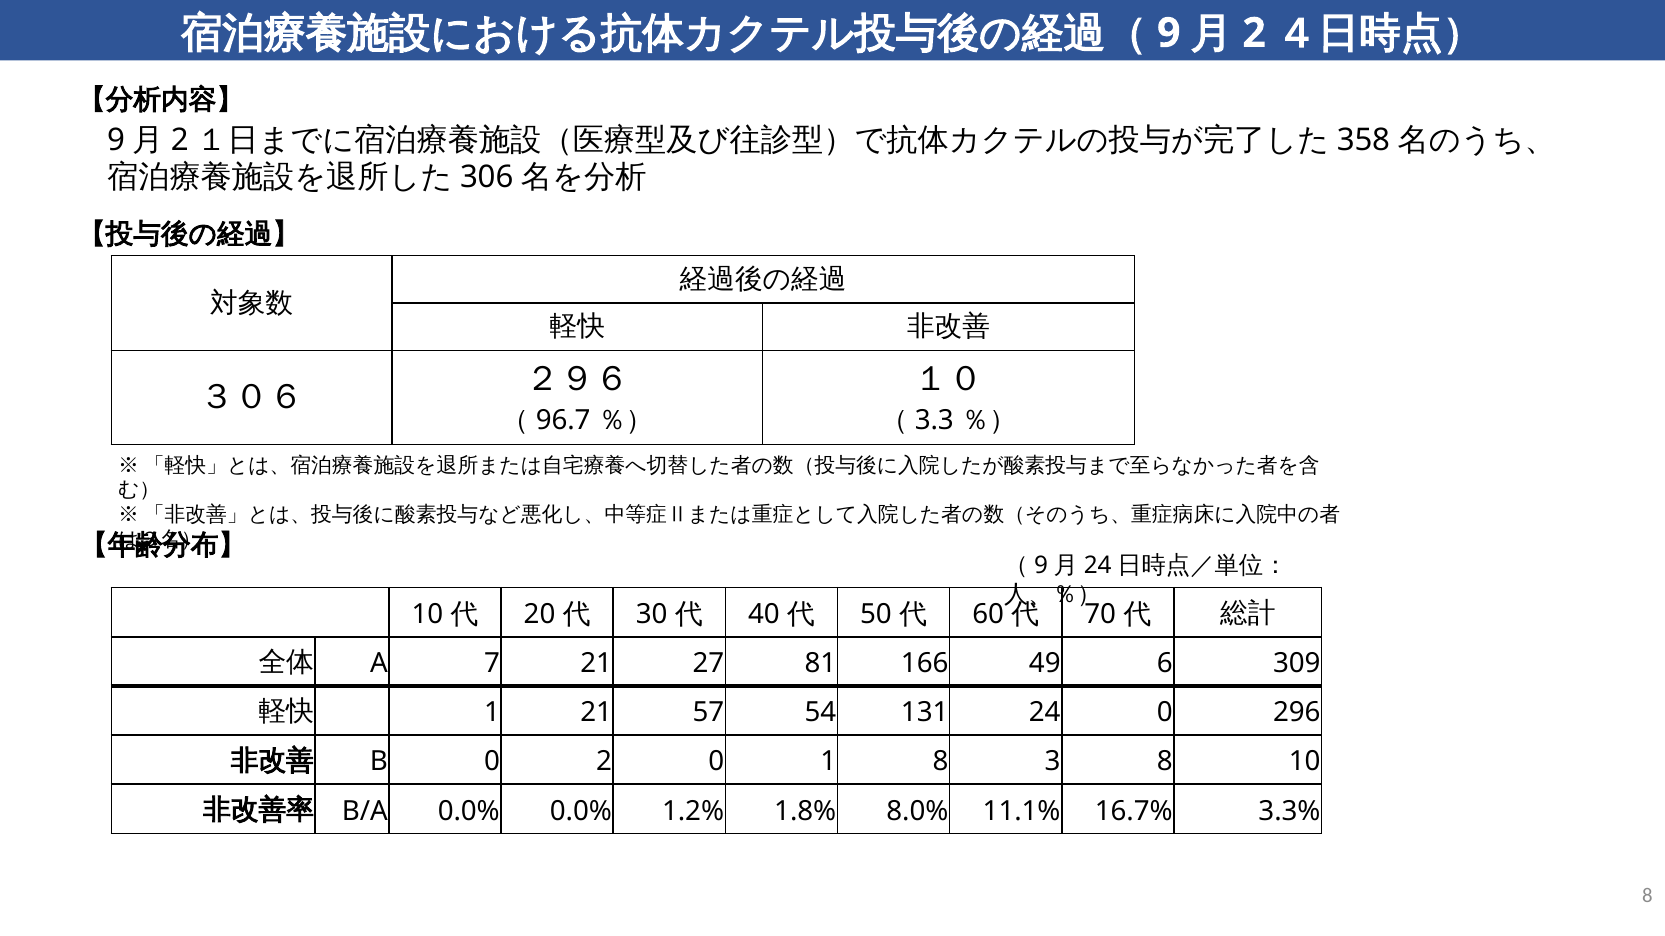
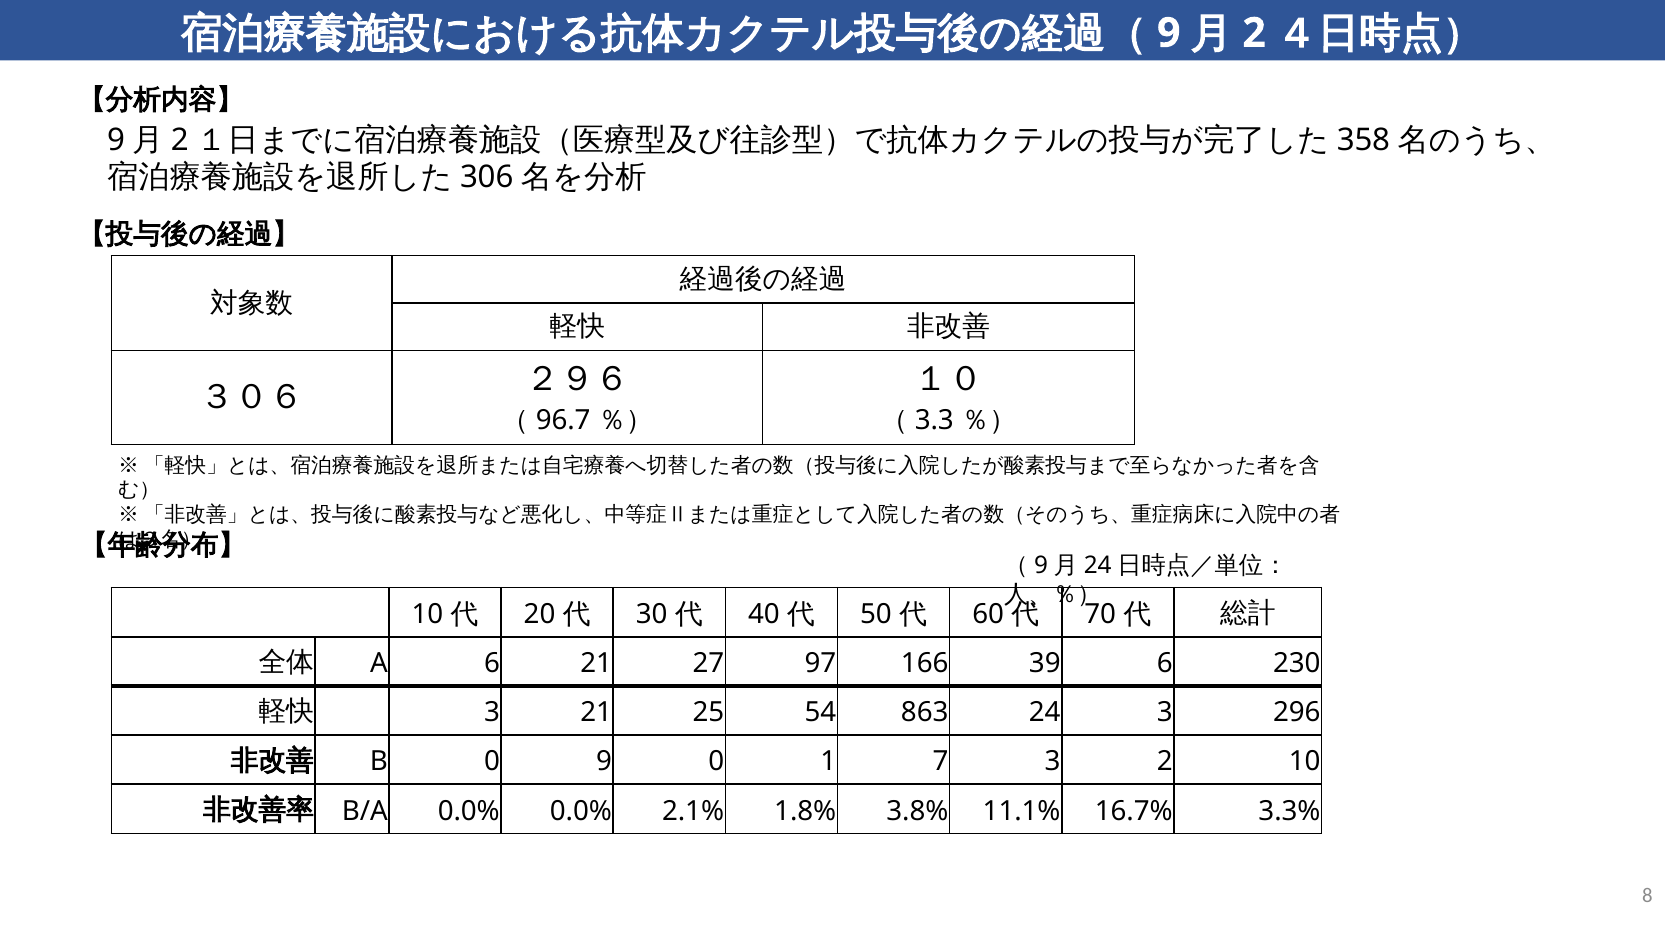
A 7: 7 -> 6
81: 81 -> 97
49: 49 -> 39
309: 309 -> 230
1 at (492, 713): 1 -> 3
57: 57 -> 25
131: 131 -> 863
24 0: 0 -> 3
0 2: 2 -> 9
1 8: 8 -> 7
3 8: 8 -> 2
1.2%: 1.2% -> 2.1%
8.0%: 8.0% -> 3.8%
